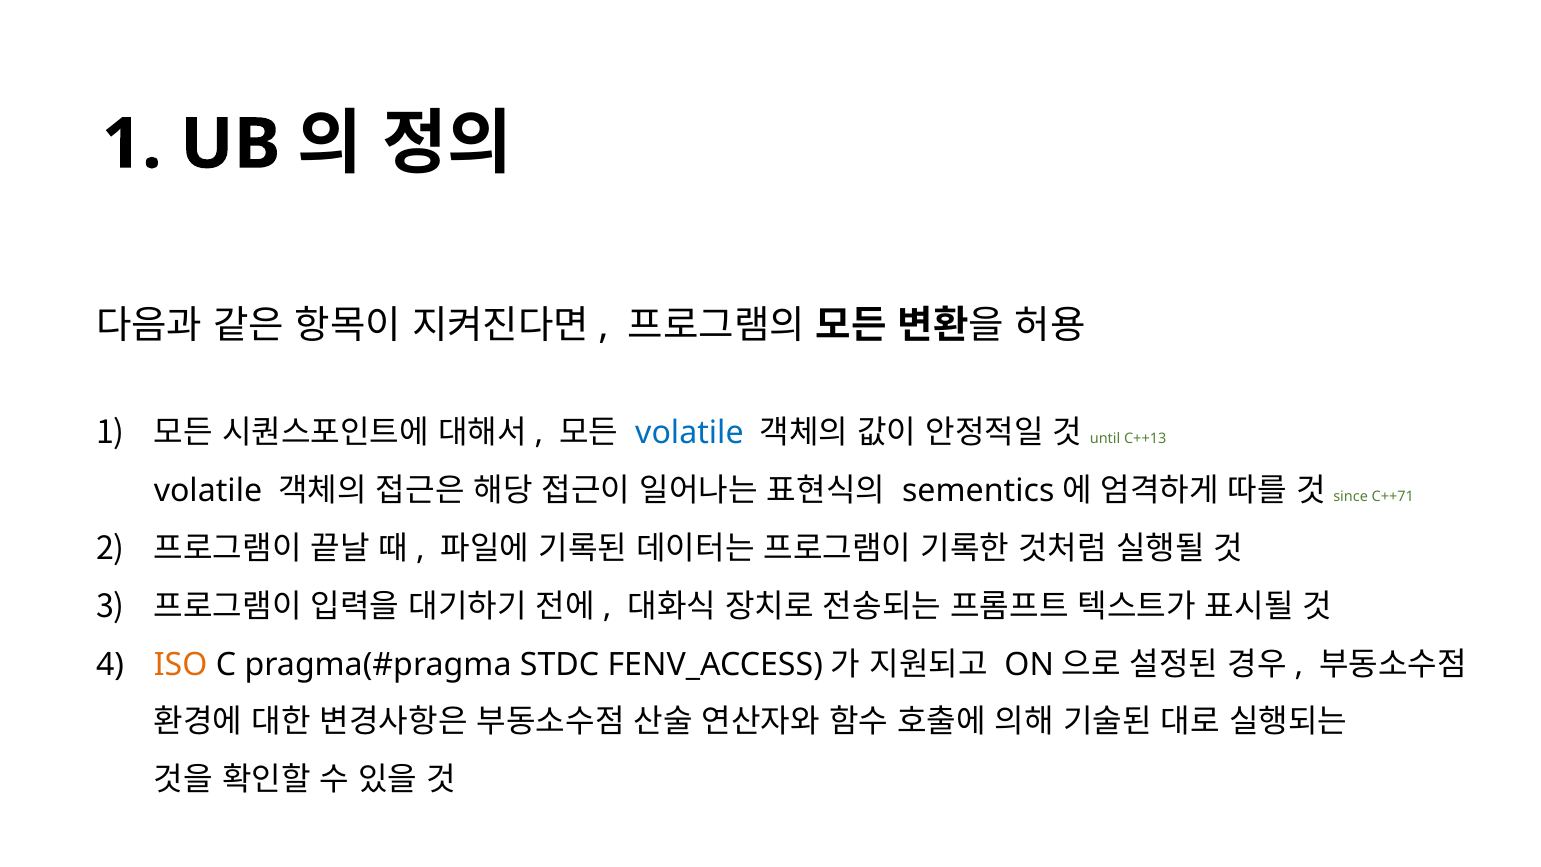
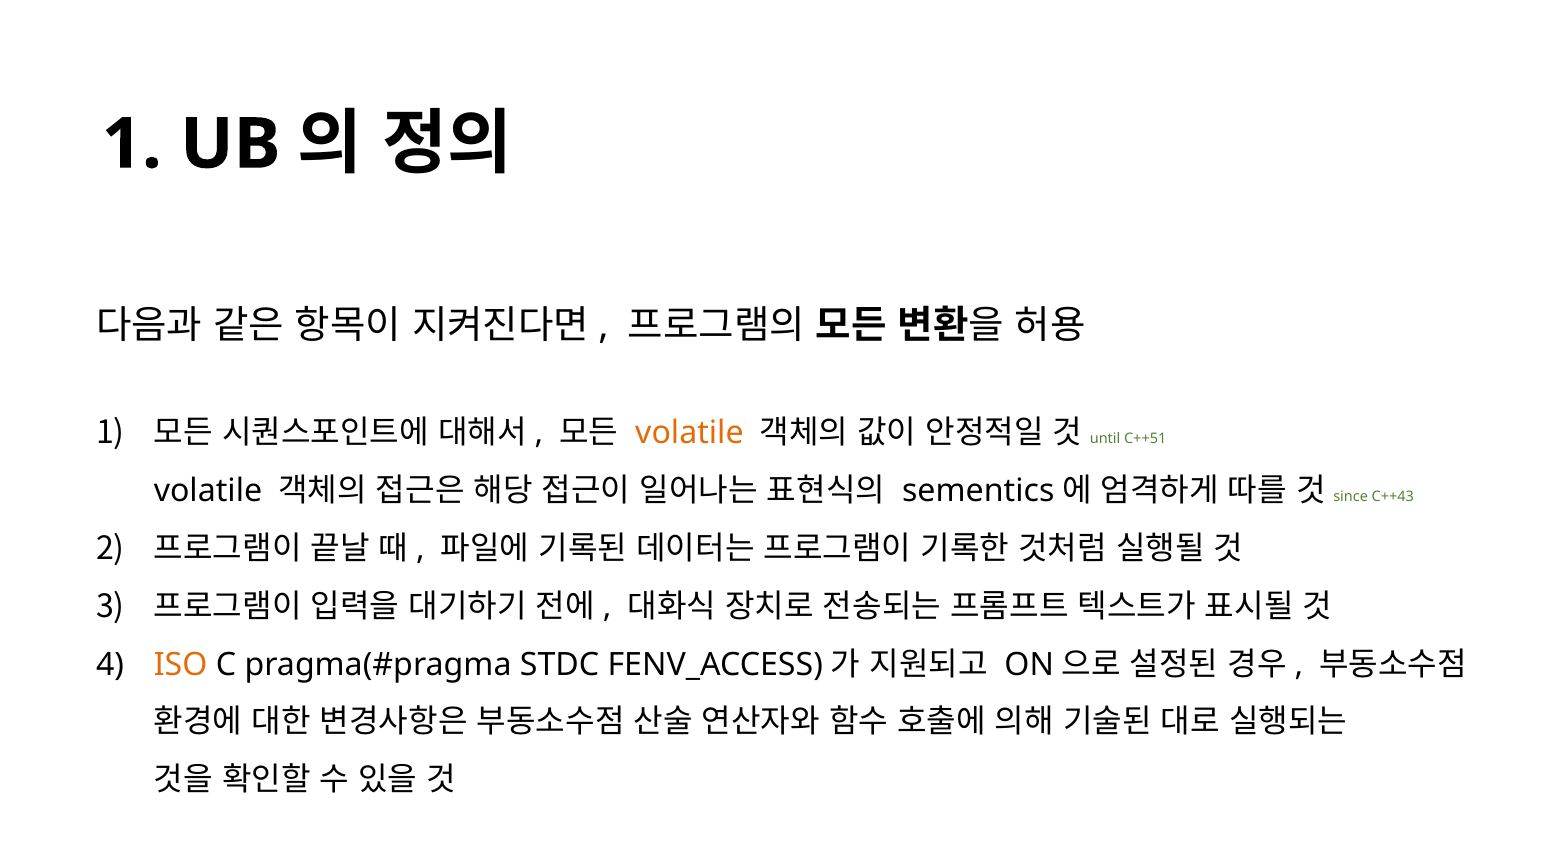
volatile at (689, 433) colour: blue -> orange
C++13: C++13 -> C++51
C++71: C++71 -> C++43
